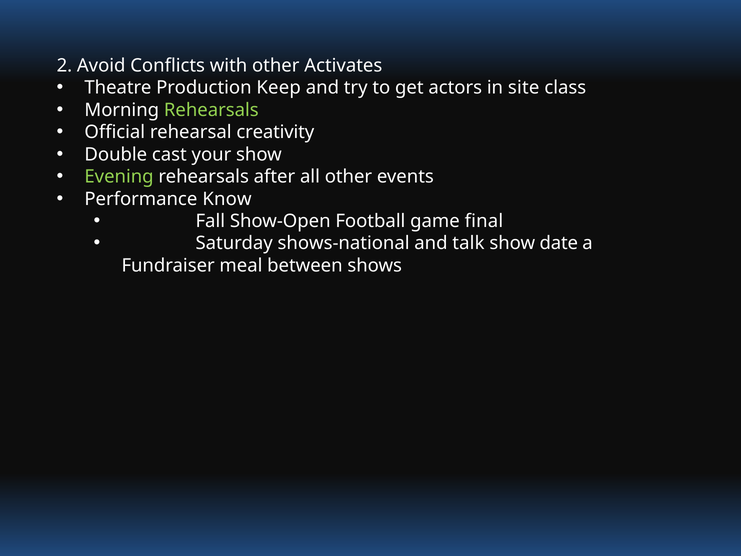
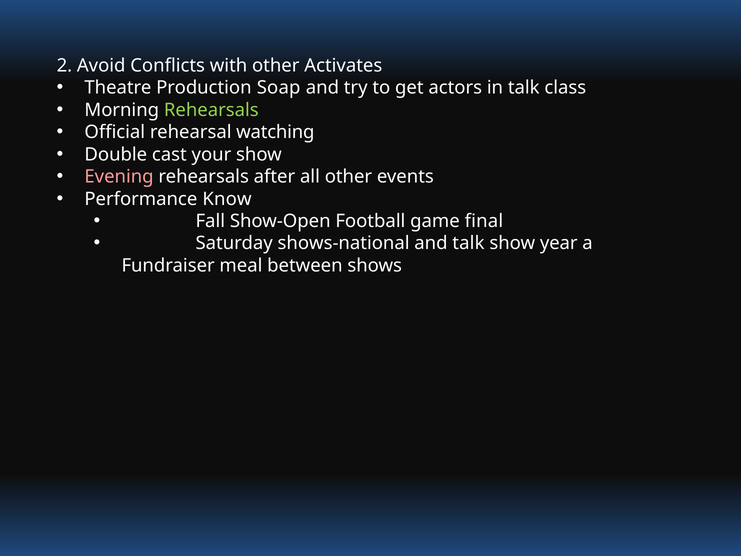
Keep: Keep -> Soap
in site: site -> talk
creativity: creativity -> watching
Evening colour: light green -> pink
date: date -> year
